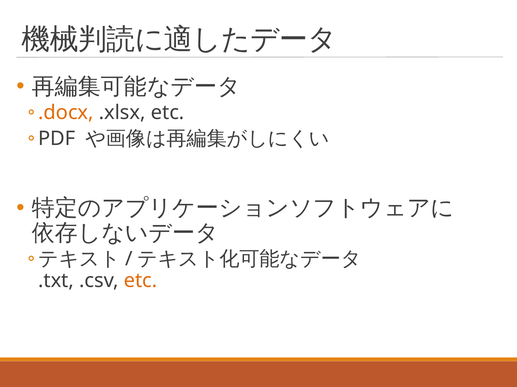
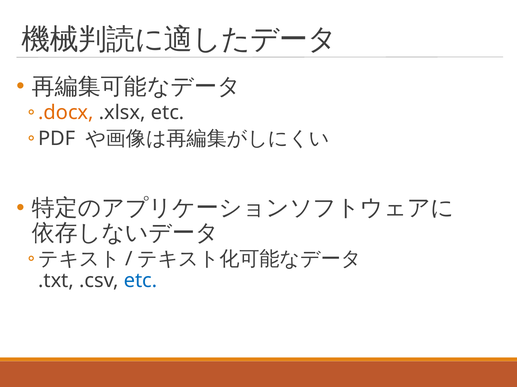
etc at (141, 281) colour: orange -> blue
